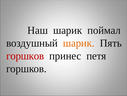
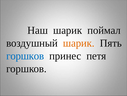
горшков at (25, 55) colour: red -> blue
